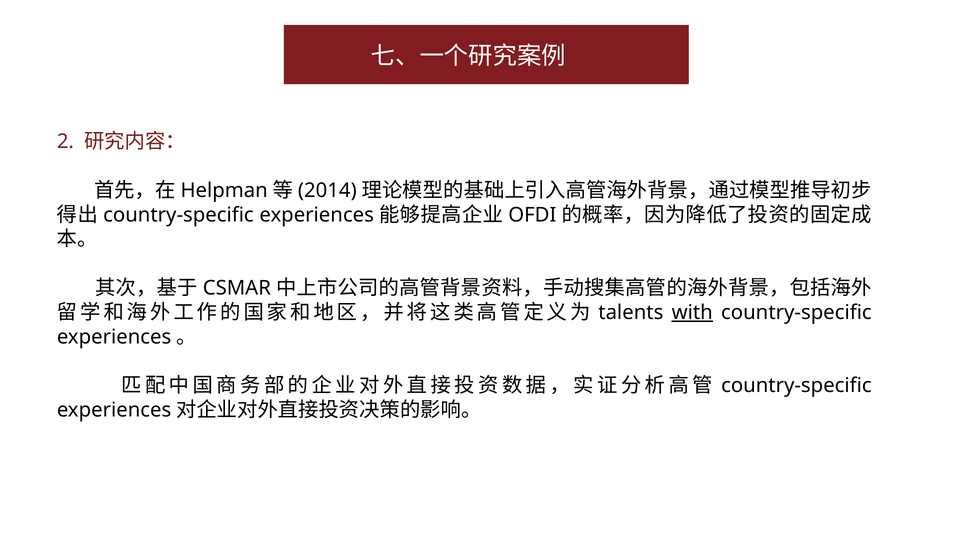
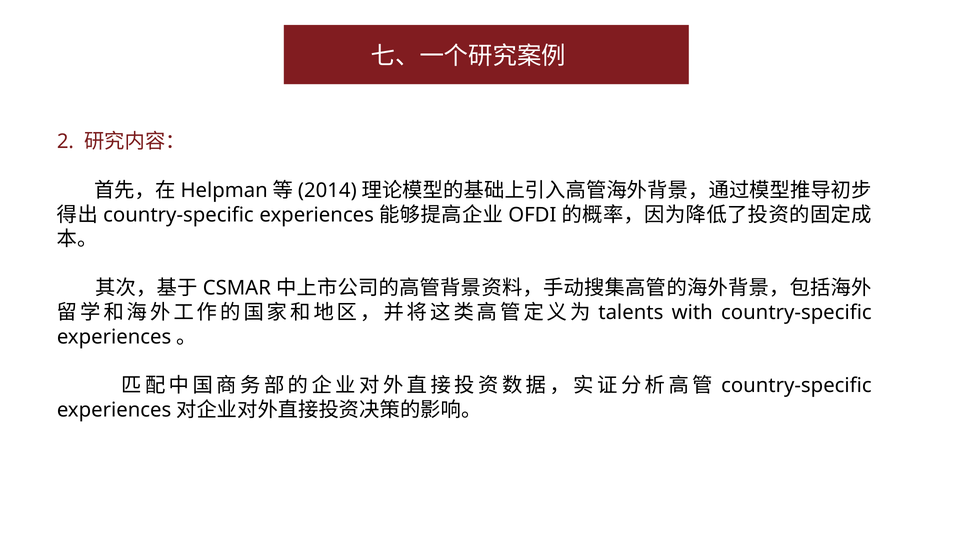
with underline: present -> none
